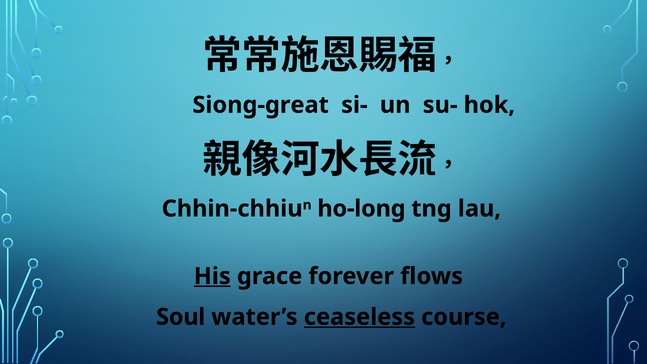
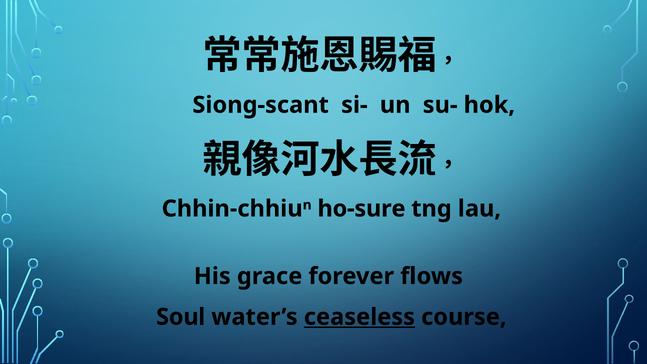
Siong-great: Siong-great -> Siong-scant
ho-long: ho-long -> ho-sure
His underline: present -> none
